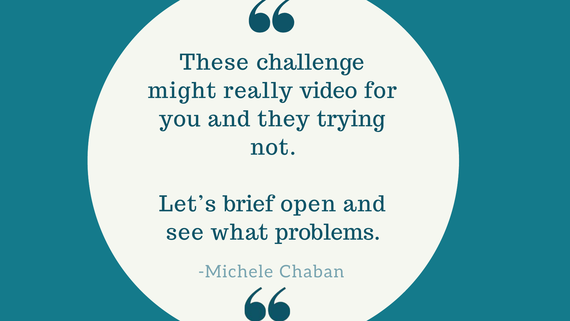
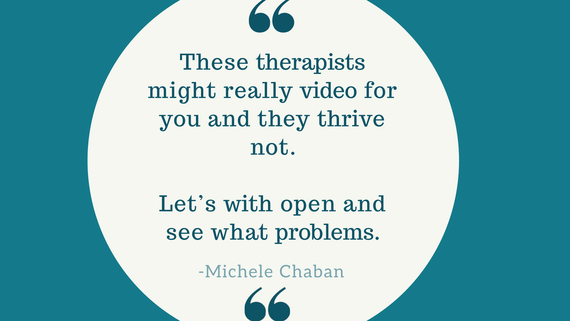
challenge: challenge -> therapists
trying: trying -> thrive
brief: brief -> with
